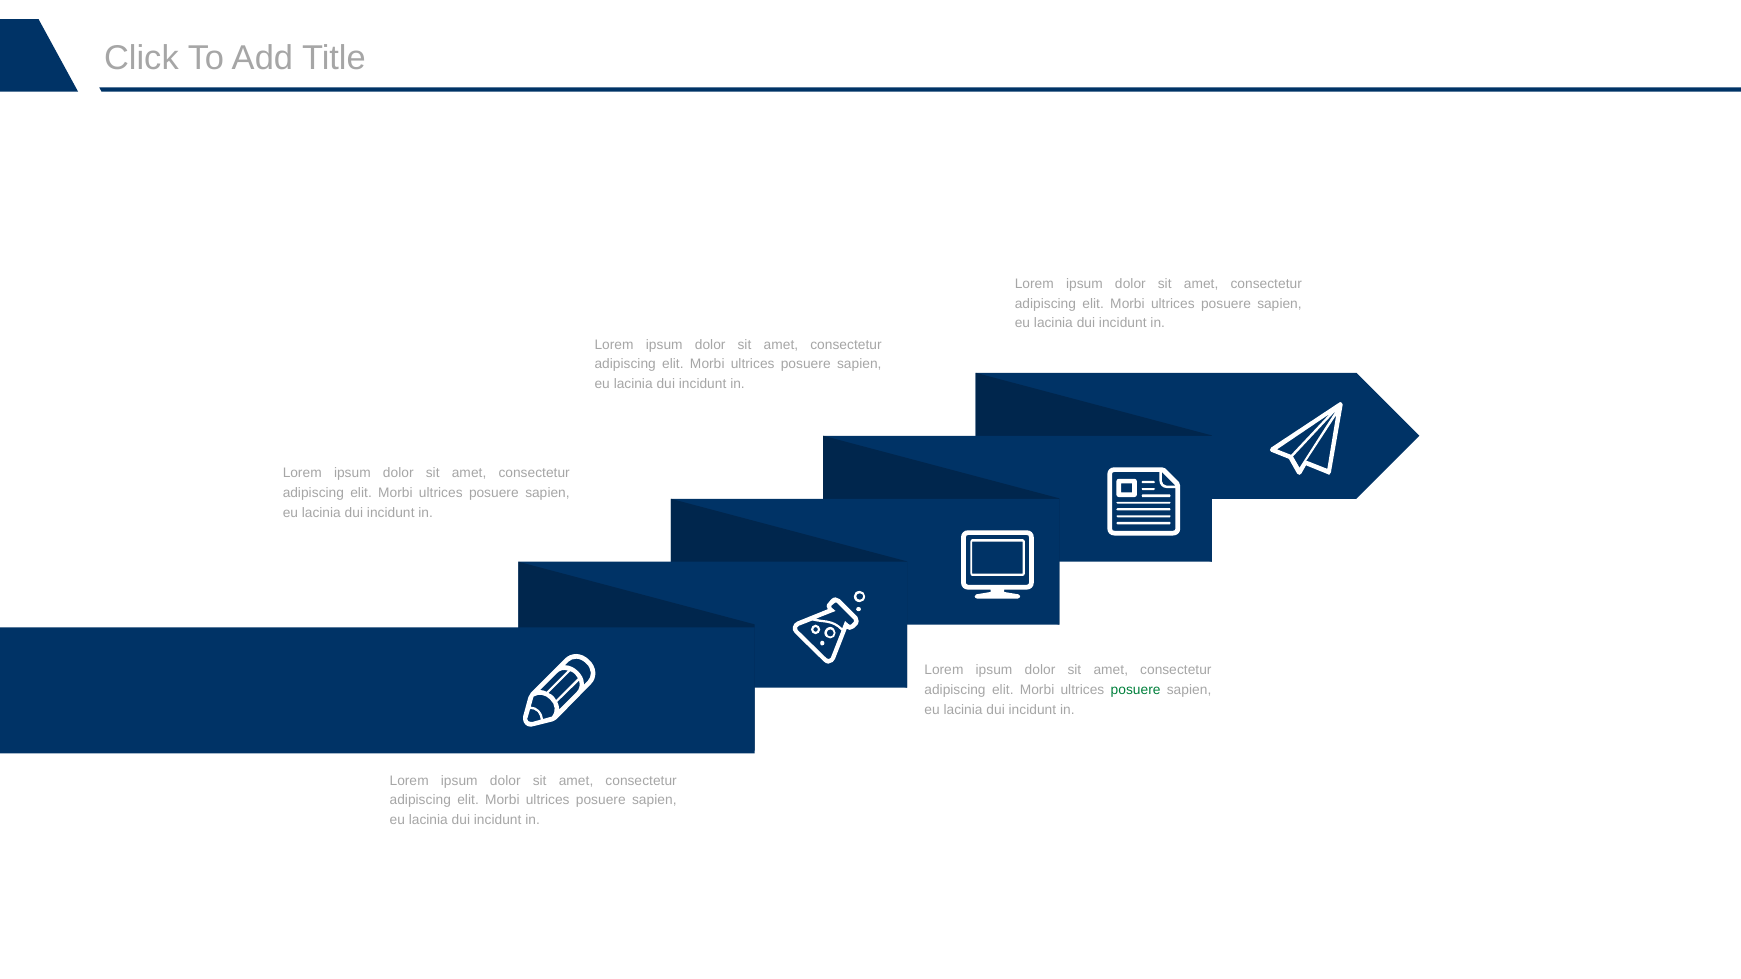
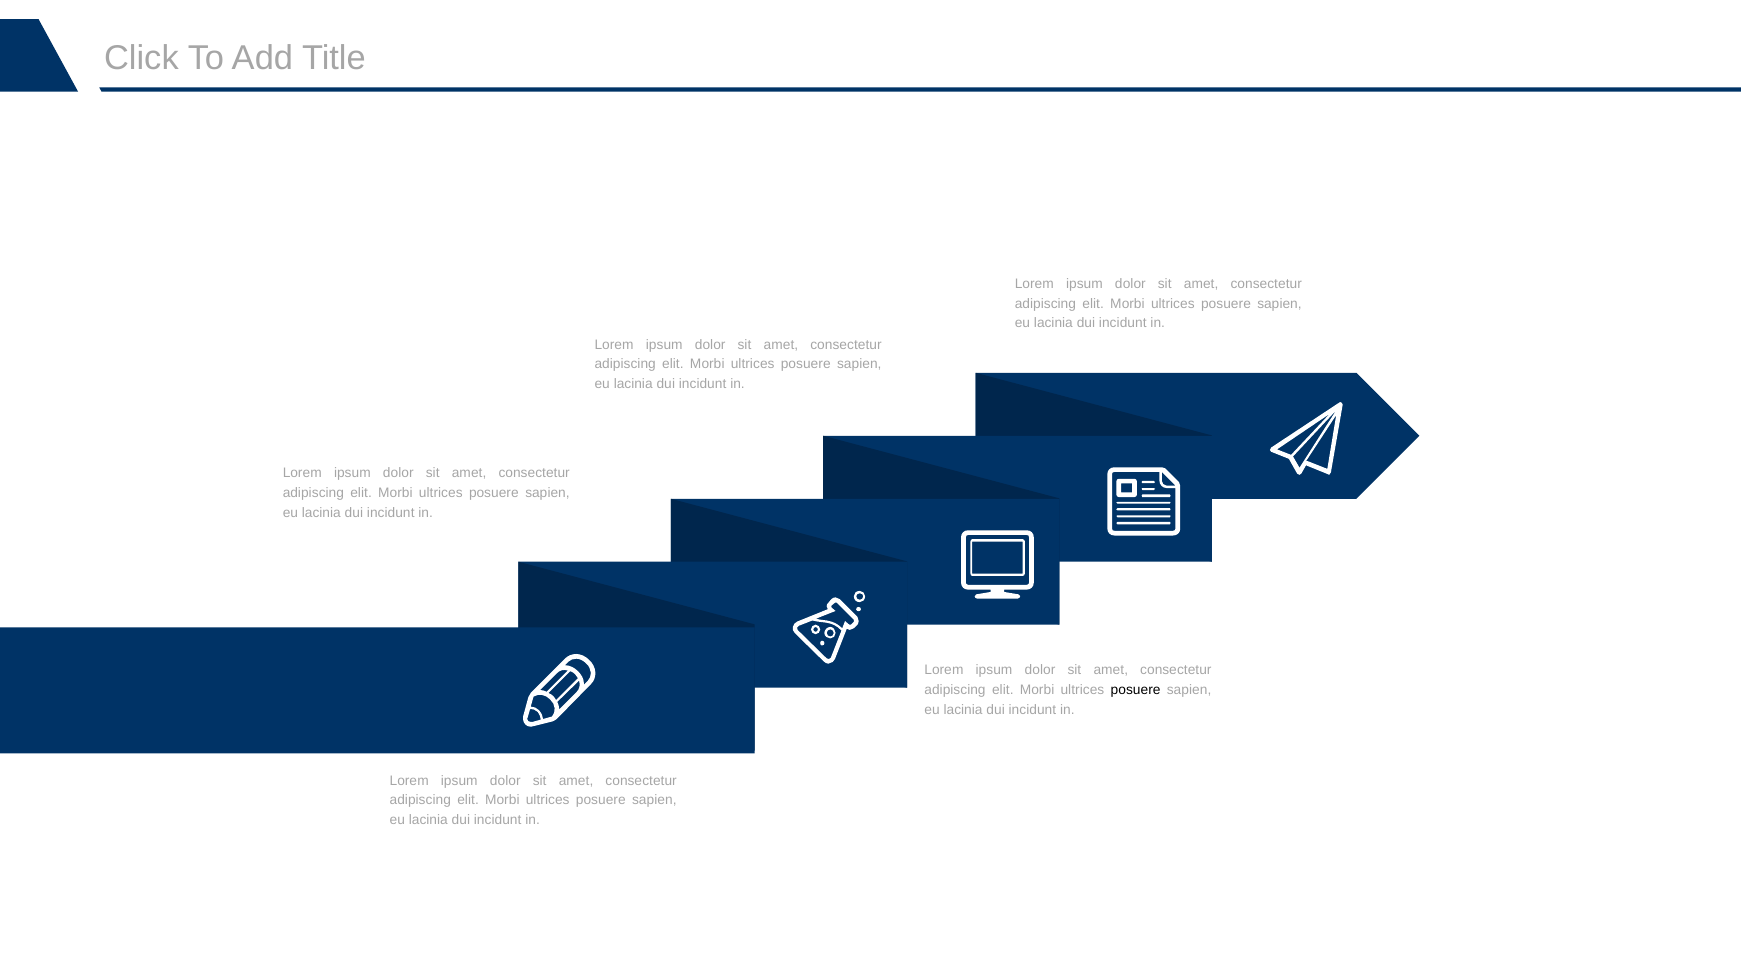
posuere at (1136, 690) colour: green -> black
